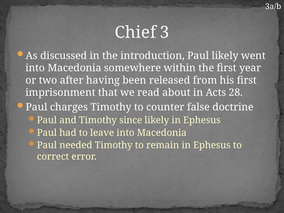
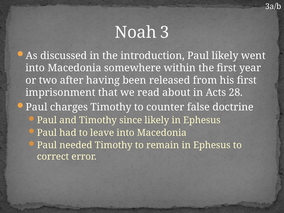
Chief: Chief -> Noah
